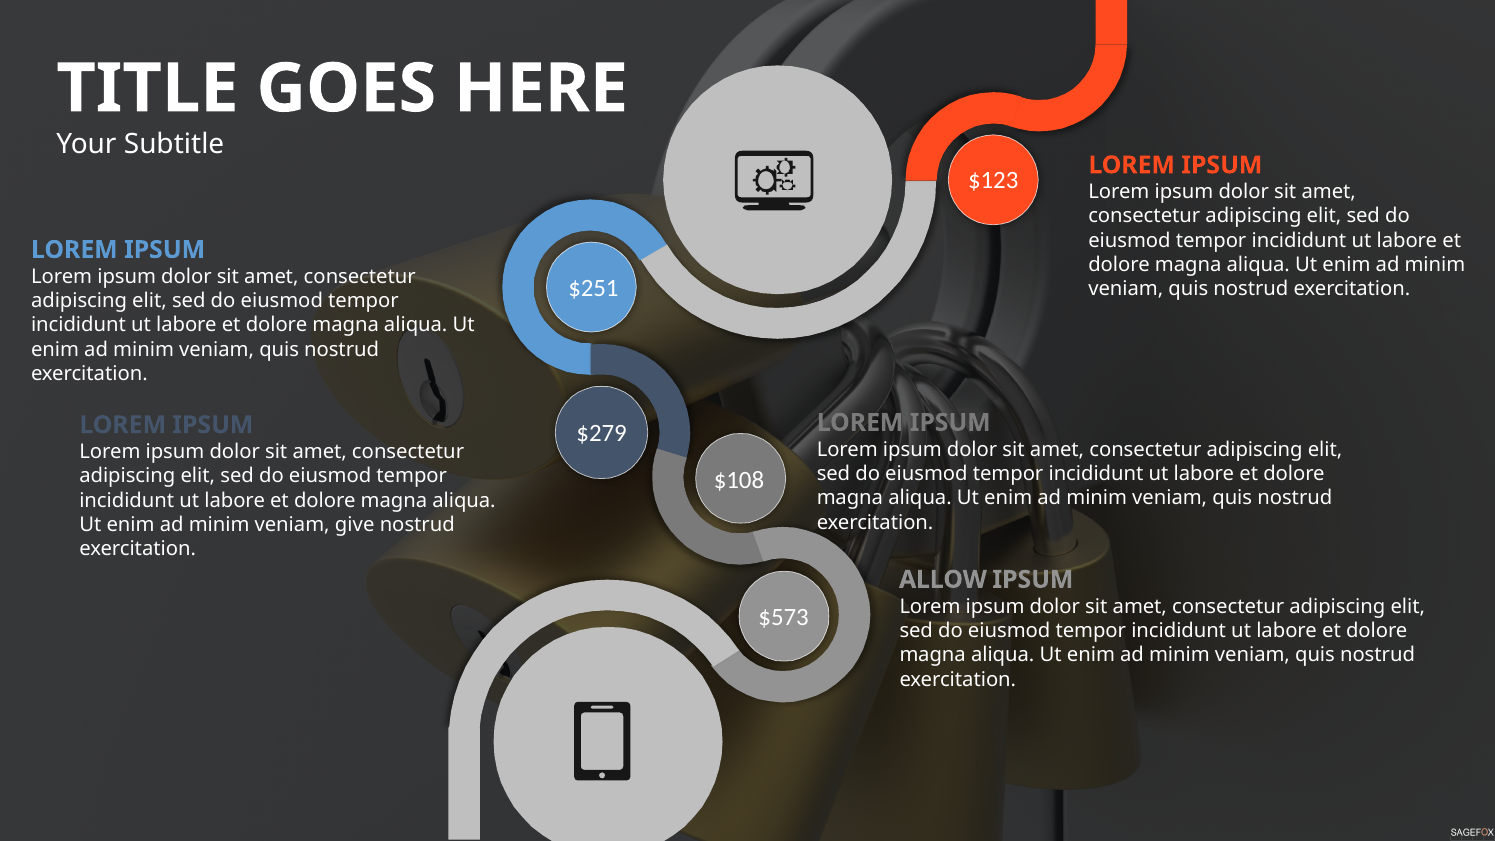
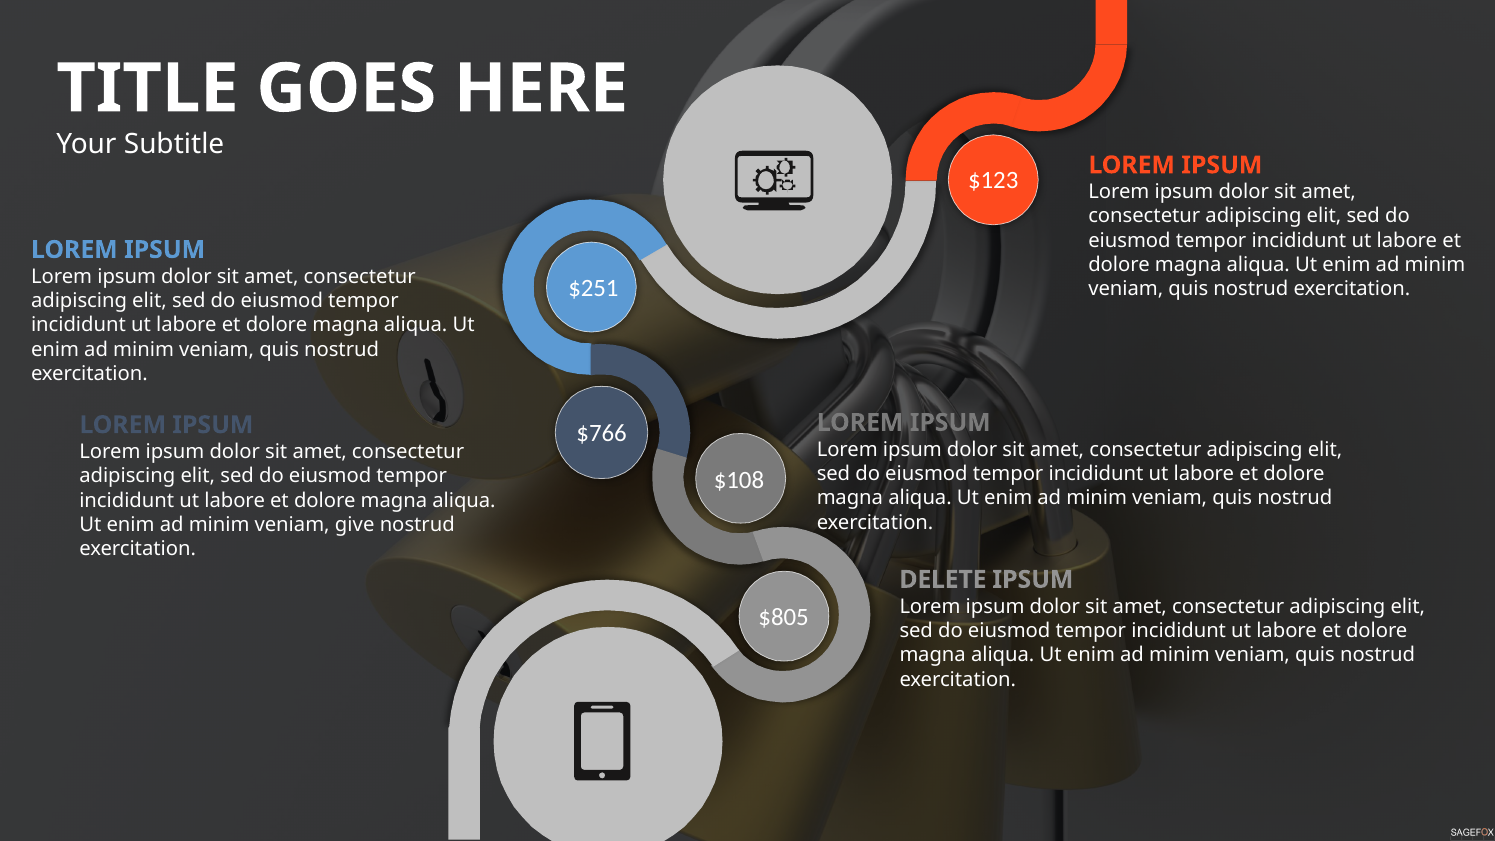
$279: $279 -> $766
ALLOW: ALLOW -> DELETE
$573: $573 -> $805
